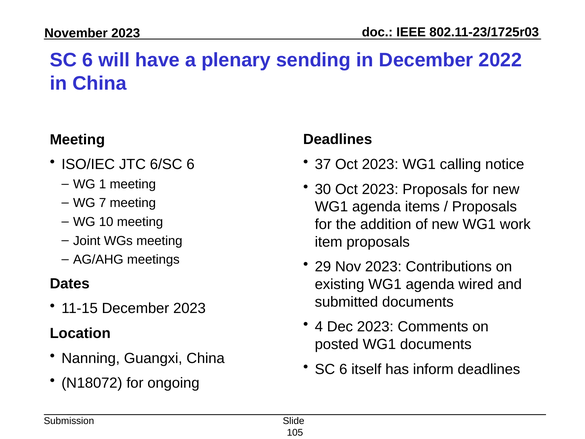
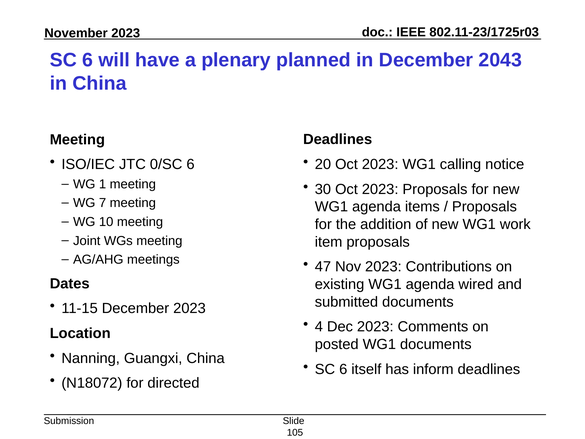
sending: sending -> planned
2022: 2022 -> 2043
37: 37 -> 20
6/SC: 6/SC -> 0/SC
29: 29 -> 47
ongoing: ongoing -> directed
